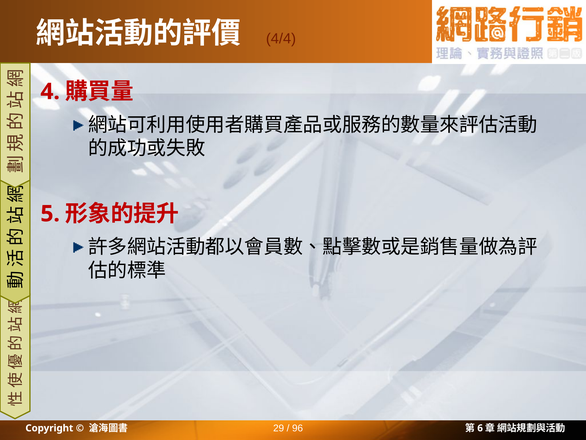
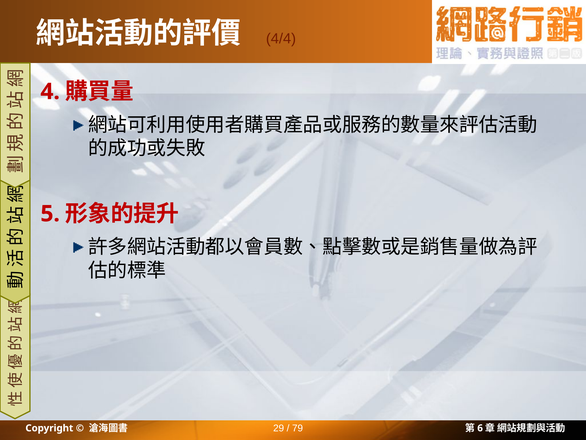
96: 96 -> 79
